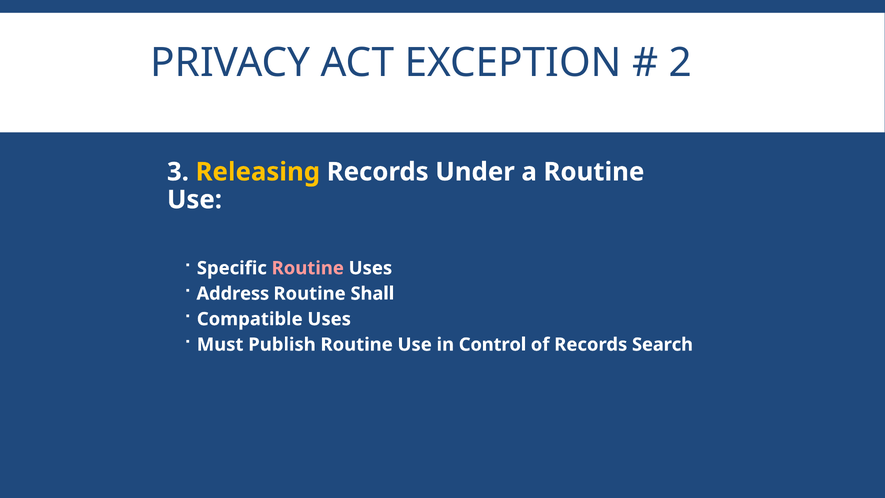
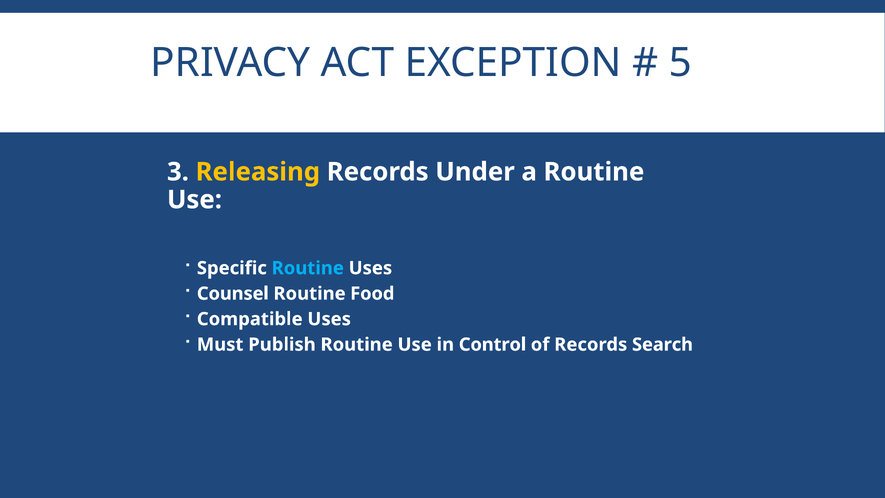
2: 2 -> 5
Routine at (308, 268) colour: pink -> light blue
Address: Address -> Counsel
Shall: Shall -> Food
